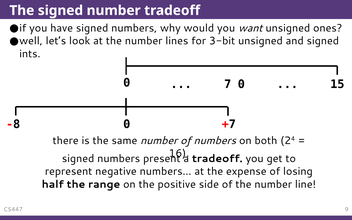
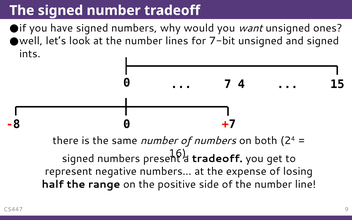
3-bit: 3-bit -> 7-bit
7 0: 0 -> 4
